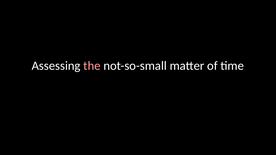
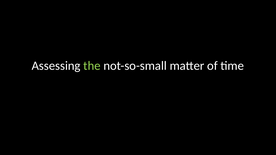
the colour: pink -> light green
